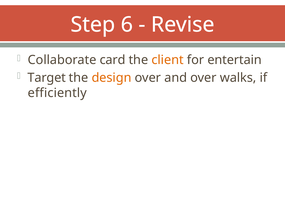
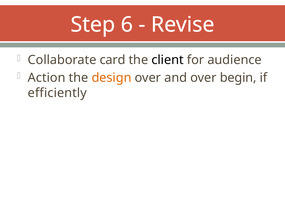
client colour: orange -> black
entertain: entertain -> audience
Target: Target -> Action
walks: walks -> begin
